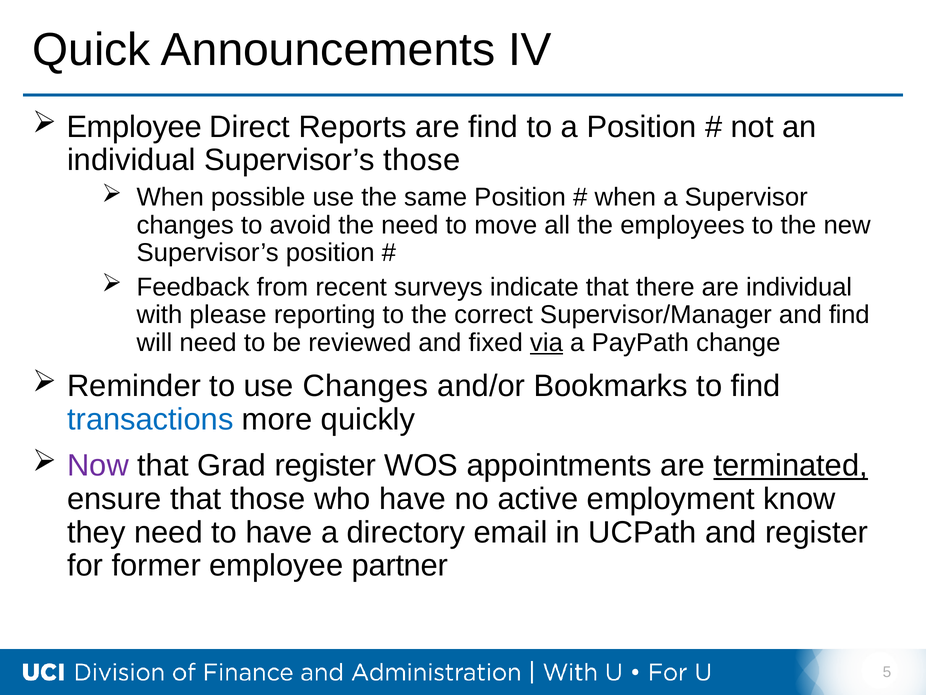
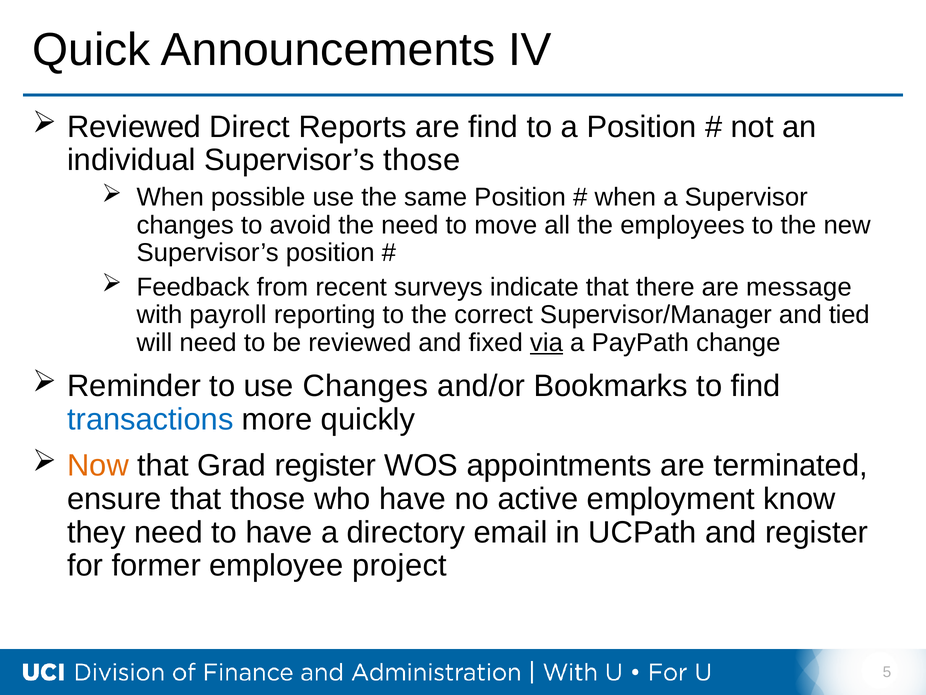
Employee at (134, 127): Employee -> Reviewed
are individual: individual -> message
please: please -> payroll
and find: find -> tied
Now colour: purple -> orange
terminated underline: present -> none
partner: partner -> project
